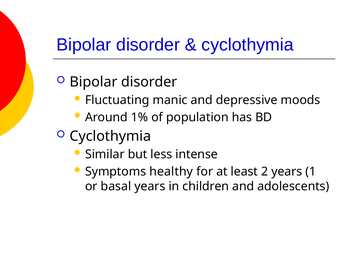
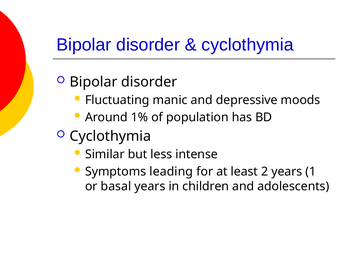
healthy: healthy -> leading
